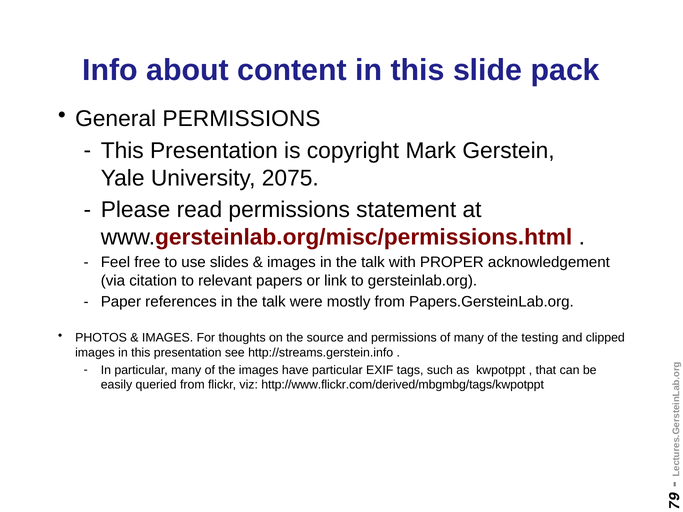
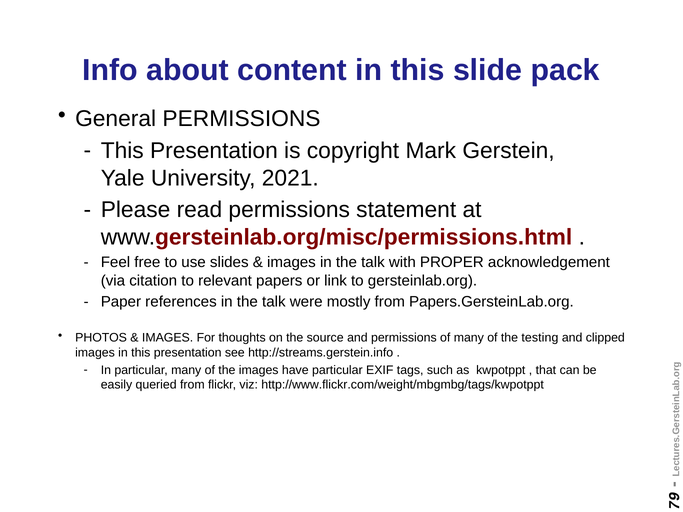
2075: 2075 -> 2021
http://www.flickr.com/derived/mbgmbg/tags/kwpotppt: http://www.flickr.com/derived/mbgmbg/tags/kwpotppt -> http://www.flickr.com/weight/mbgmbg/tags/kwpotppt
